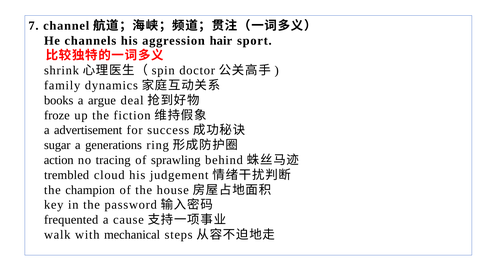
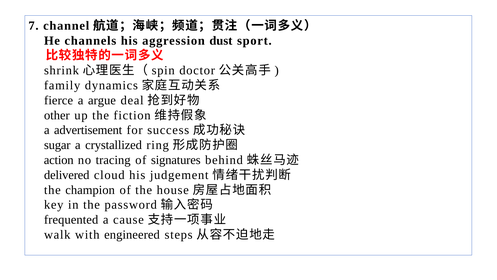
hair: hair -> dust
books: books -> fierce
froze: froze -> other
generations: generations -> crystallized
sprawling: sprawling -> signatures
trembled: trembled -> delivered
mechanical: mechanical -> engineered
